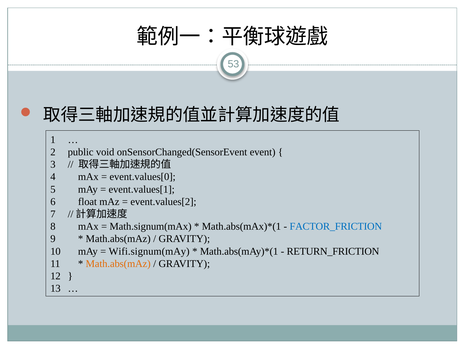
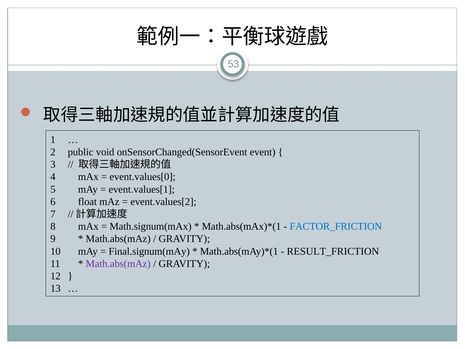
Wifi.signum(mAy: Wifi.signum(mAy -> Final.signum(mAy
RETURN_FRICTION: RETURN_FRICTION -> RESULT_FRICTION
Math.abs(mAz at (118, 264) colour: orange -> purple
